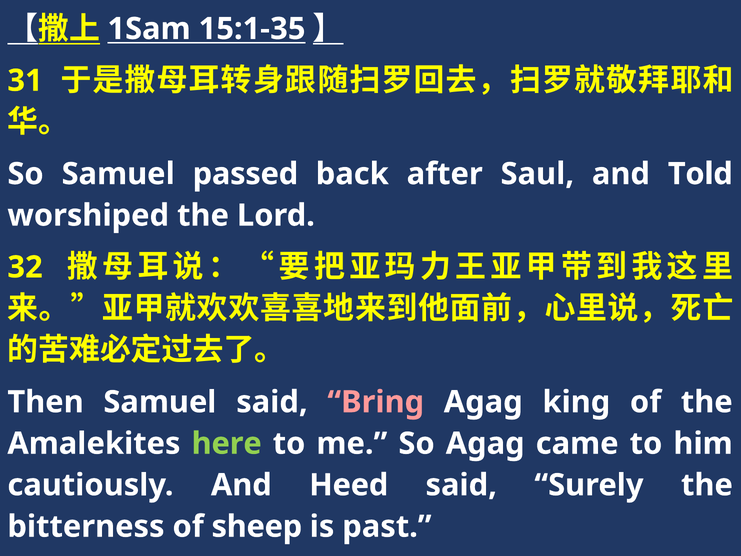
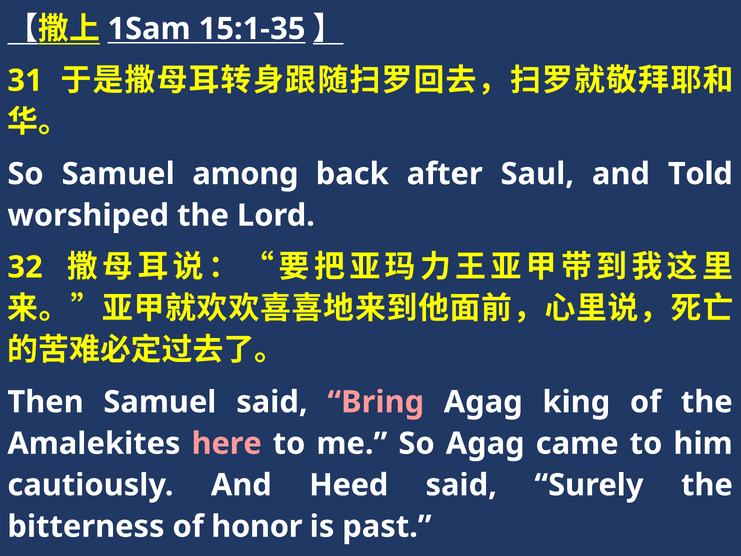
passed: passed -> among
here colour: light green -> pink
sheep: sheep -> honor
